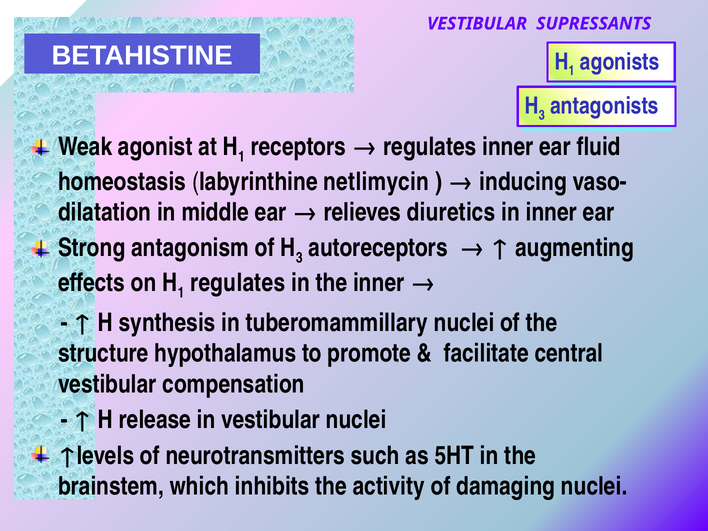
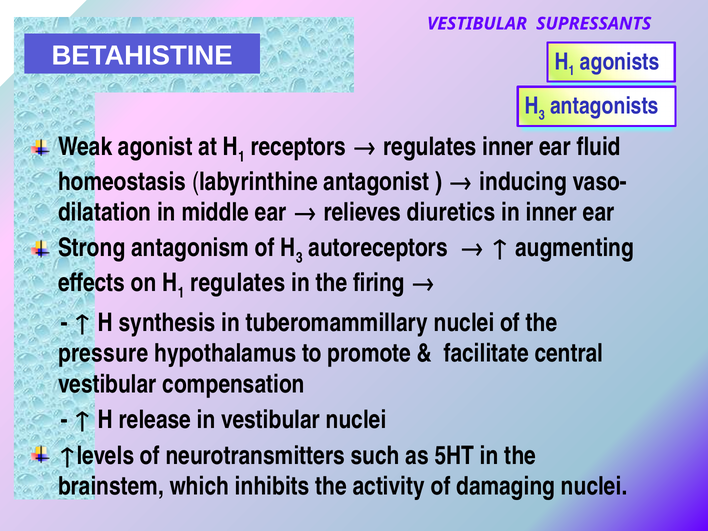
netlimycin: netlimycin -> antagonist
the inner: inner -> firing
structure: structure -> pressure
